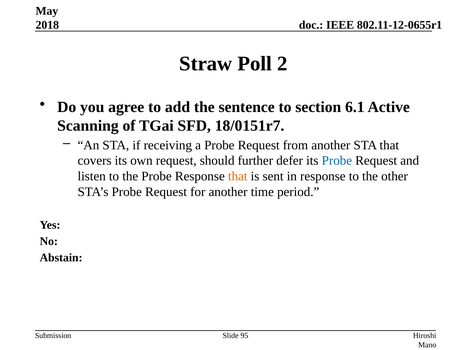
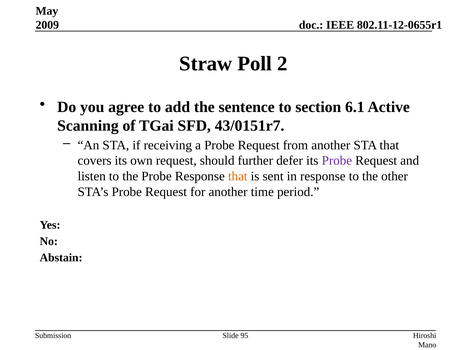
2018: 2018 -> 2009
18/0151r7: 18/0151r7 -> 43/0151r7
Probe at (337, 161) colour: blue -> purple
